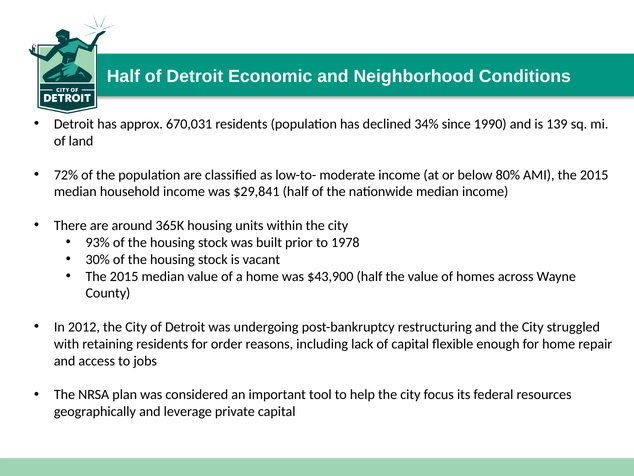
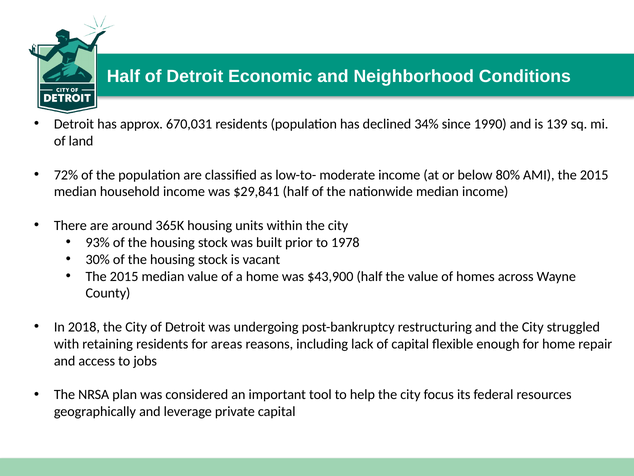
2012: 2012 -> 2018
order: order -> areas
